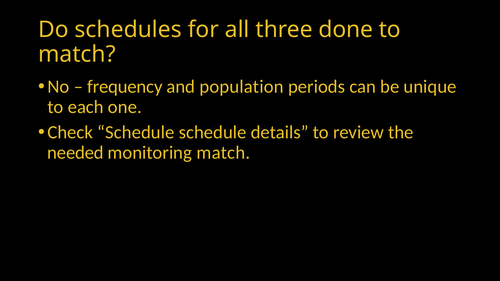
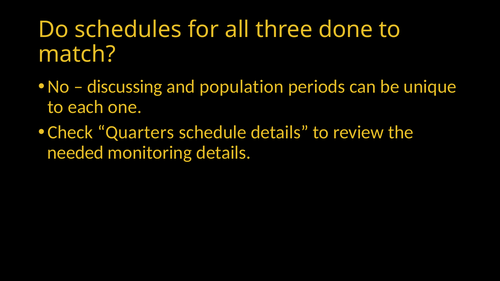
frequency: frequency -> discussing
Check Schedule: Schedule -> Quarters
monitoring match: match -> details
